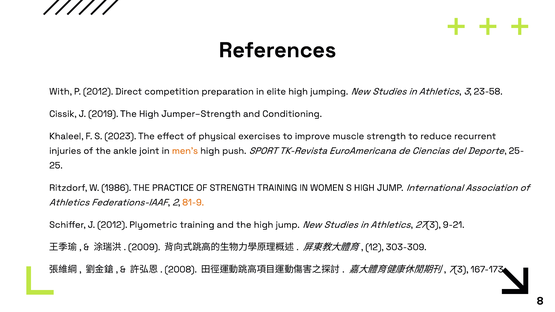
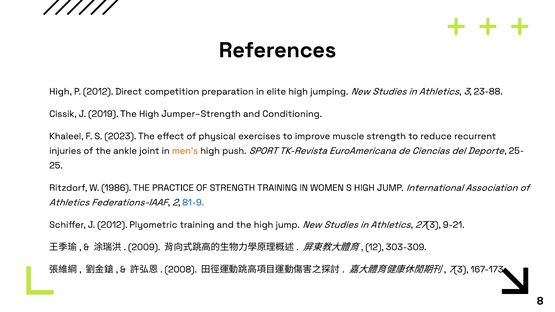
With at (61, 92): With -> High
23-58: 23-58 -> 23-88
81-9 colour: orange -> blue
